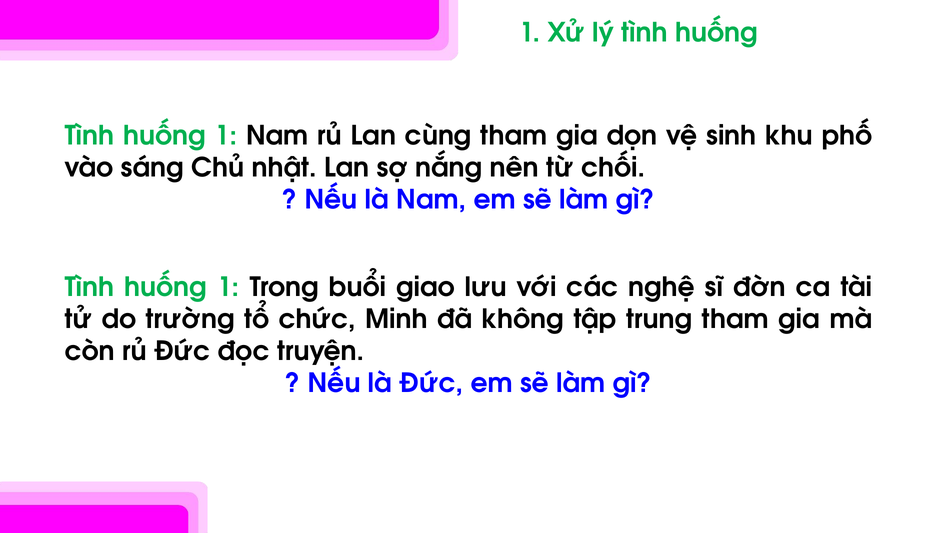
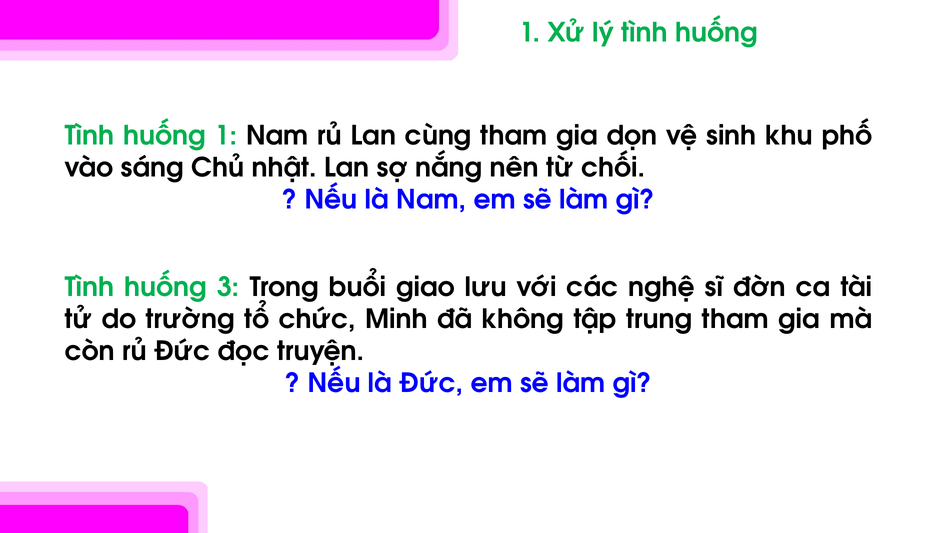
1 at (228, 287): 1 -> 3
